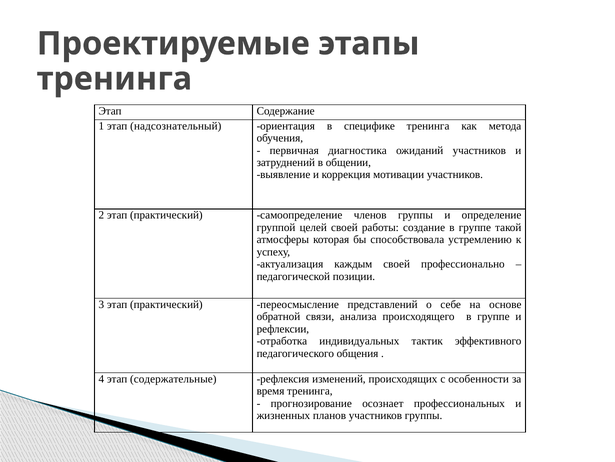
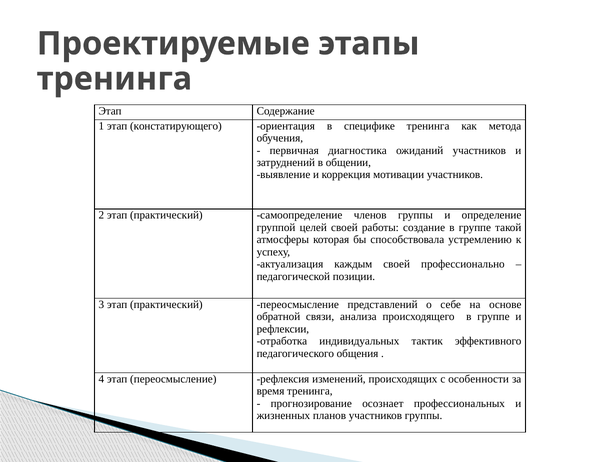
надсознательный: надсознательный -> констатирующего
этап содержательные: содержательные -> переосмысление
